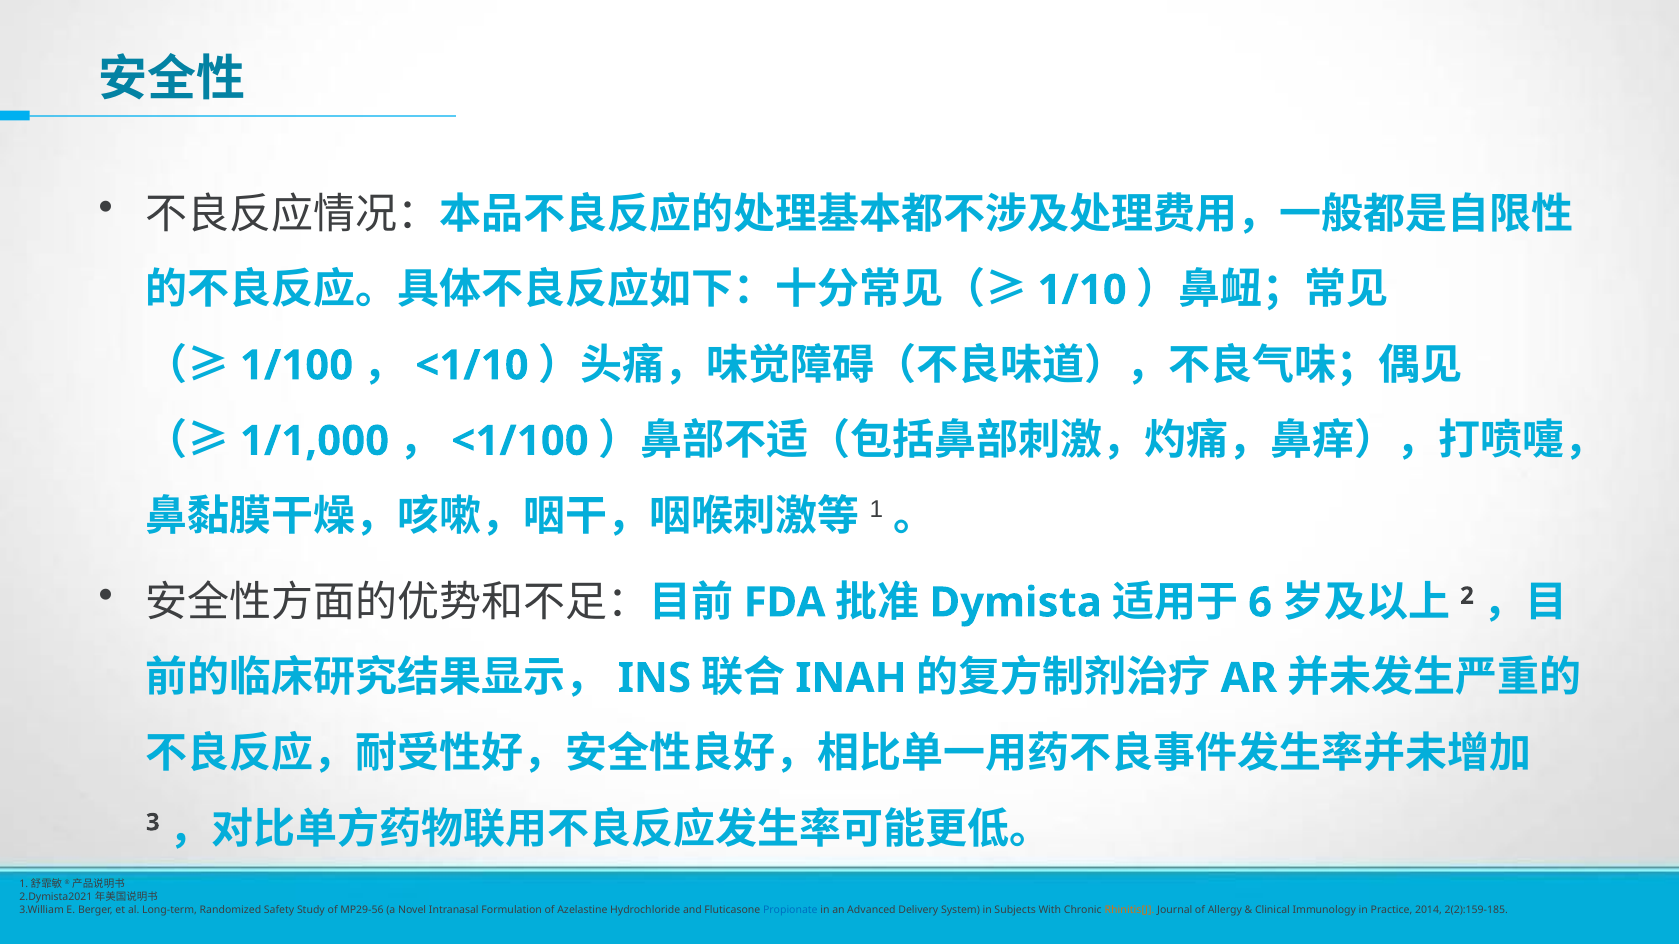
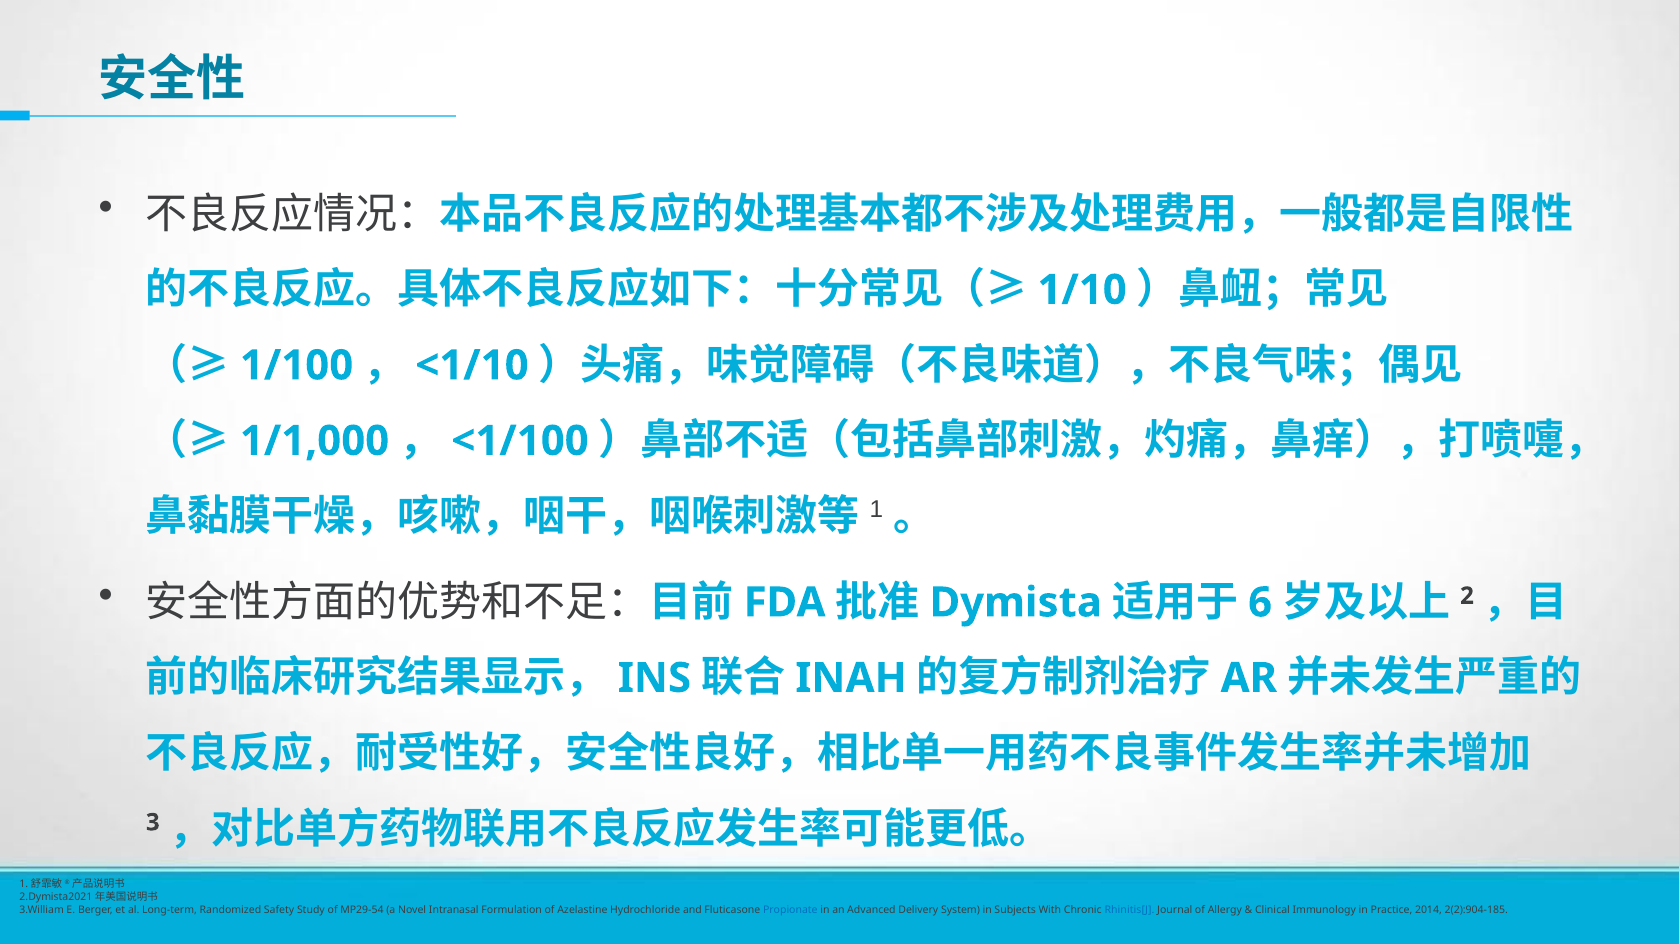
MP29-56: MP29-56 -> MP29-54
Rhinitis[J colour: orange -> blue
2(2):159-185: 2(2):159-185 -> 2(2):904-185
